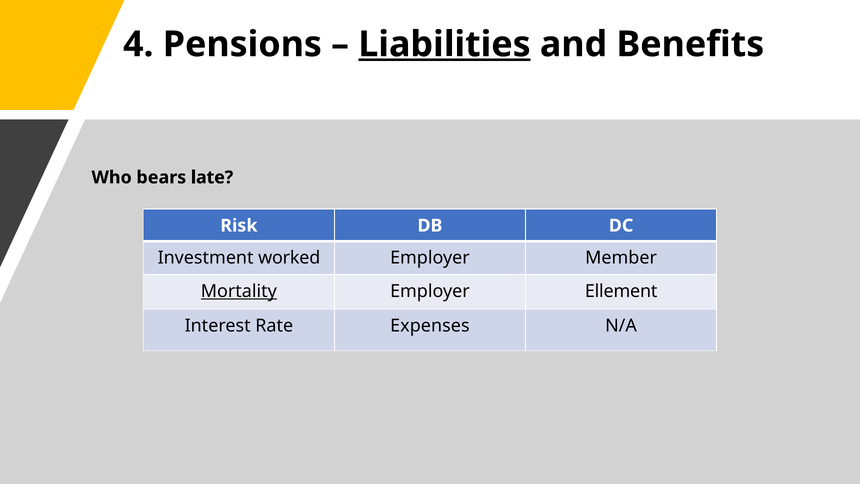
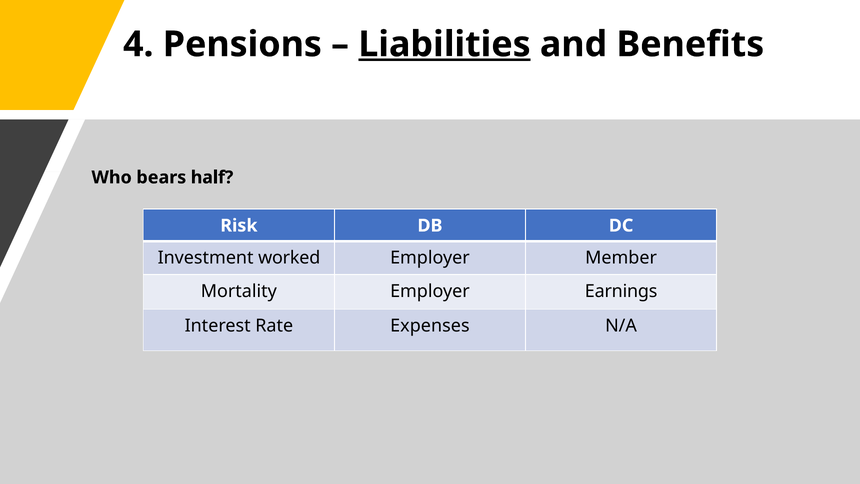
late: late -> half
Mortality underline: present -> none
Ellement: Ellement -> Earnings
